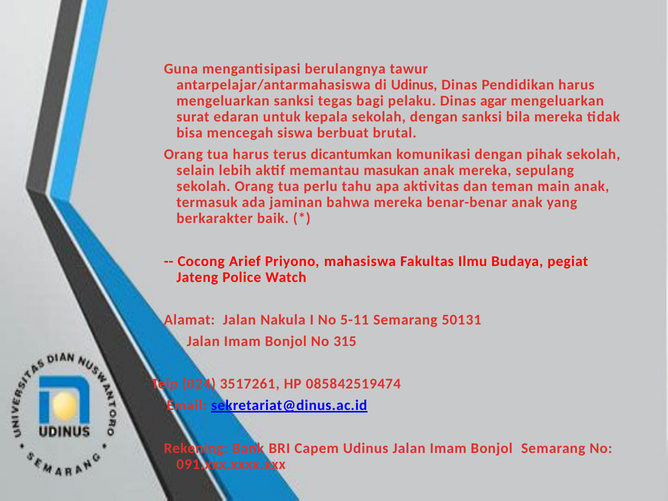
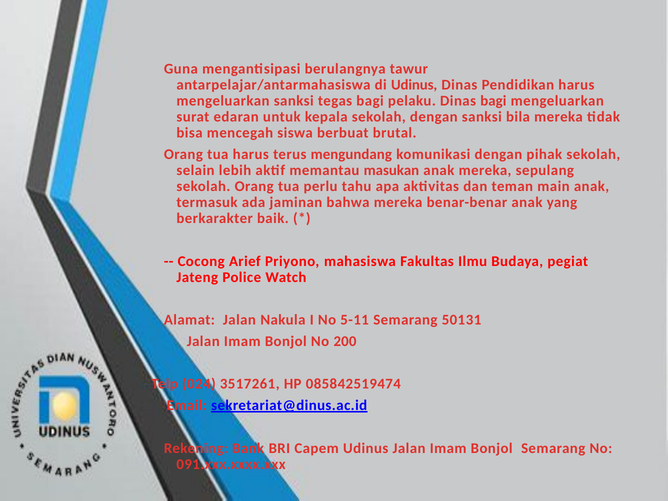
Dinas agar: agar -> bagi
dicantumkan: dicantumkan -> mengundang
315: 315 -> 200
